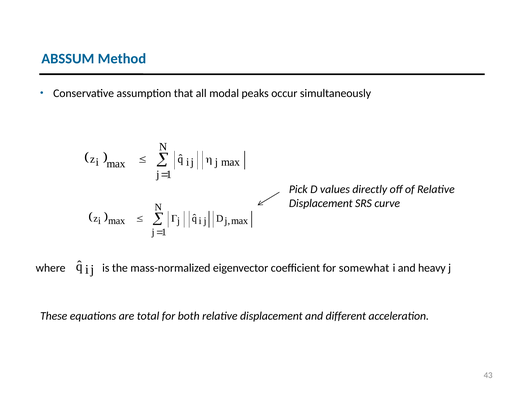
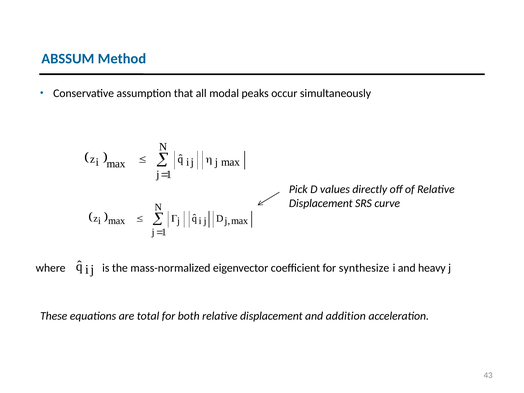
somewhat: somewhat -> synthesize
different: different -> addition
